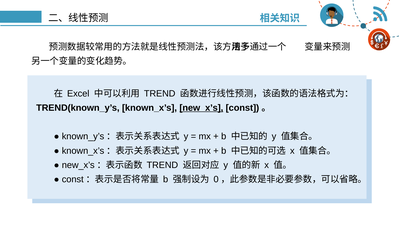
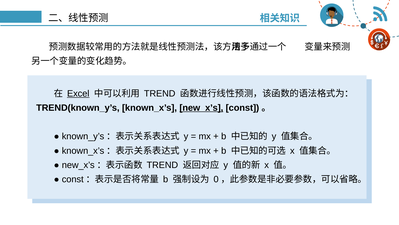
Excel underline: none -> present
